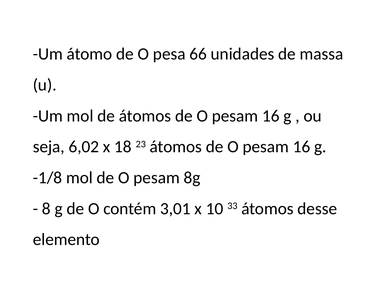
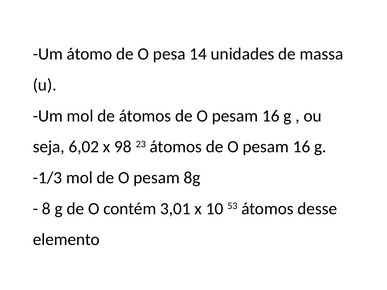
66: 66 -> 14
18: 18 -> 98
-1/8: -1/8 -> -1/3
33: 33 -> 53
